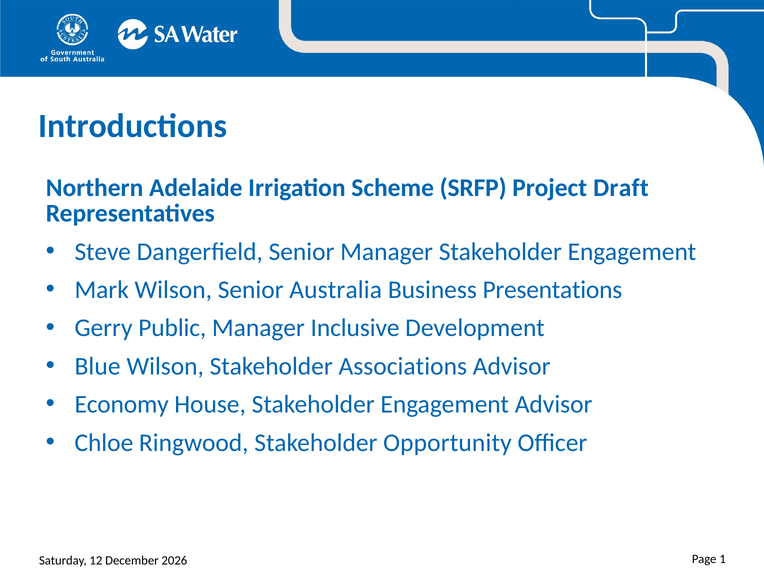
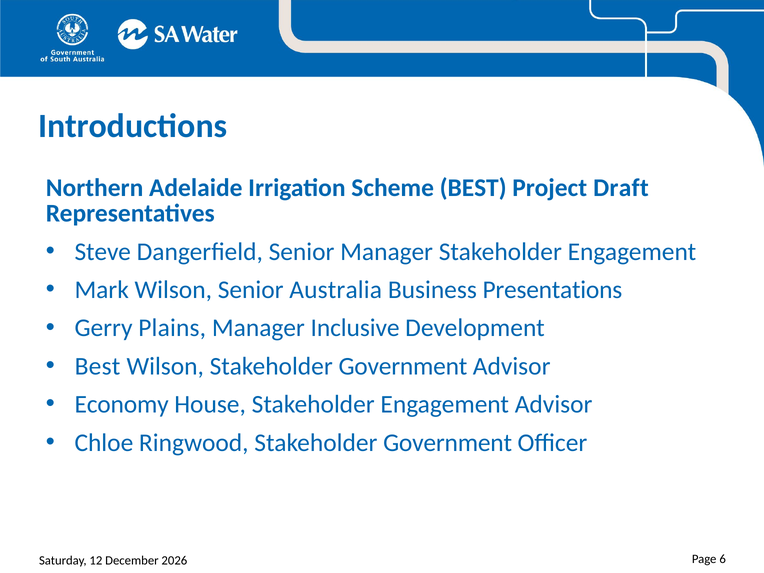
Scheme SRFP: SRFP -> BEST
Public: Public -> Plains
Blue at (98, 366): Blue -> Best
Wilson Stakeholder Associations: Associations -> Government
Ringwood Stakeholder Opportunity: Opportunity -> Government
1: 1 -> 6
